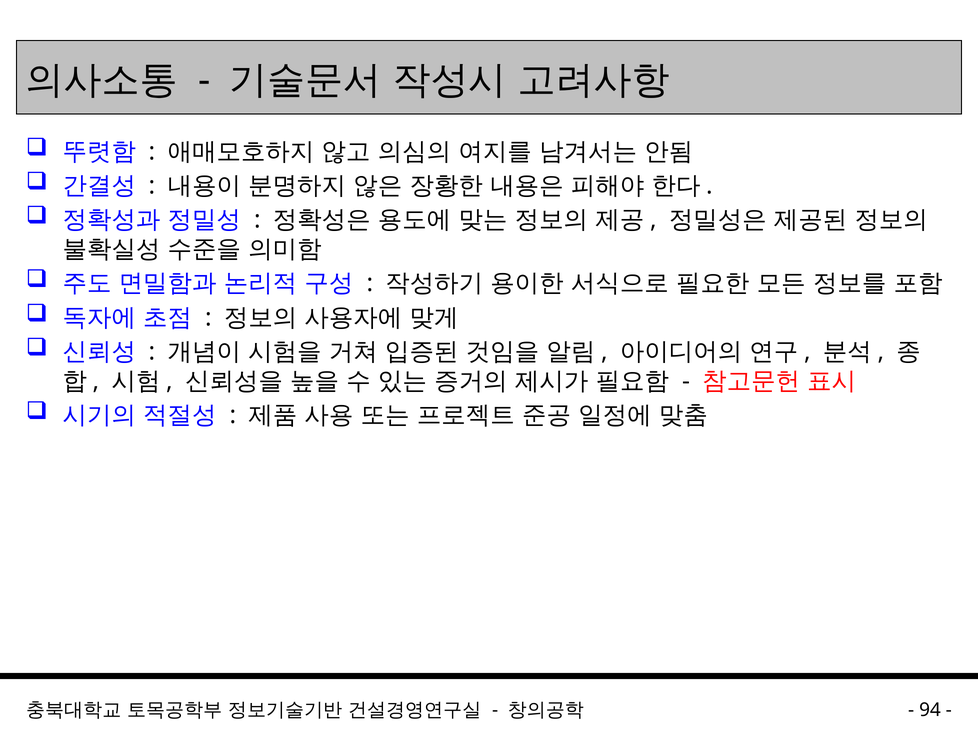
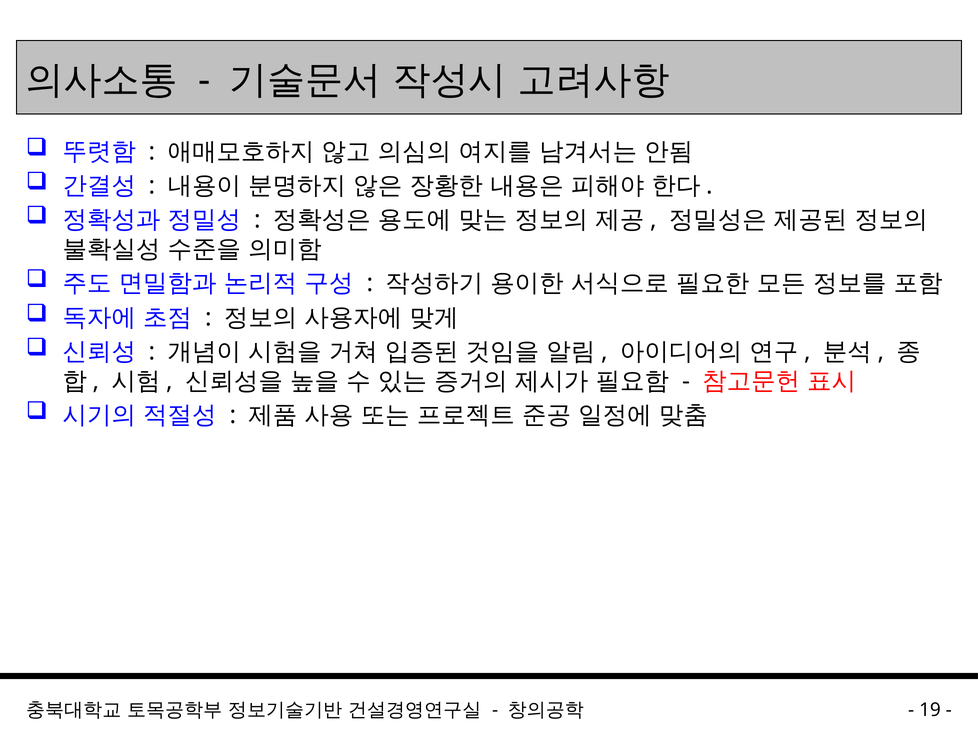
94: 94 -> 19
